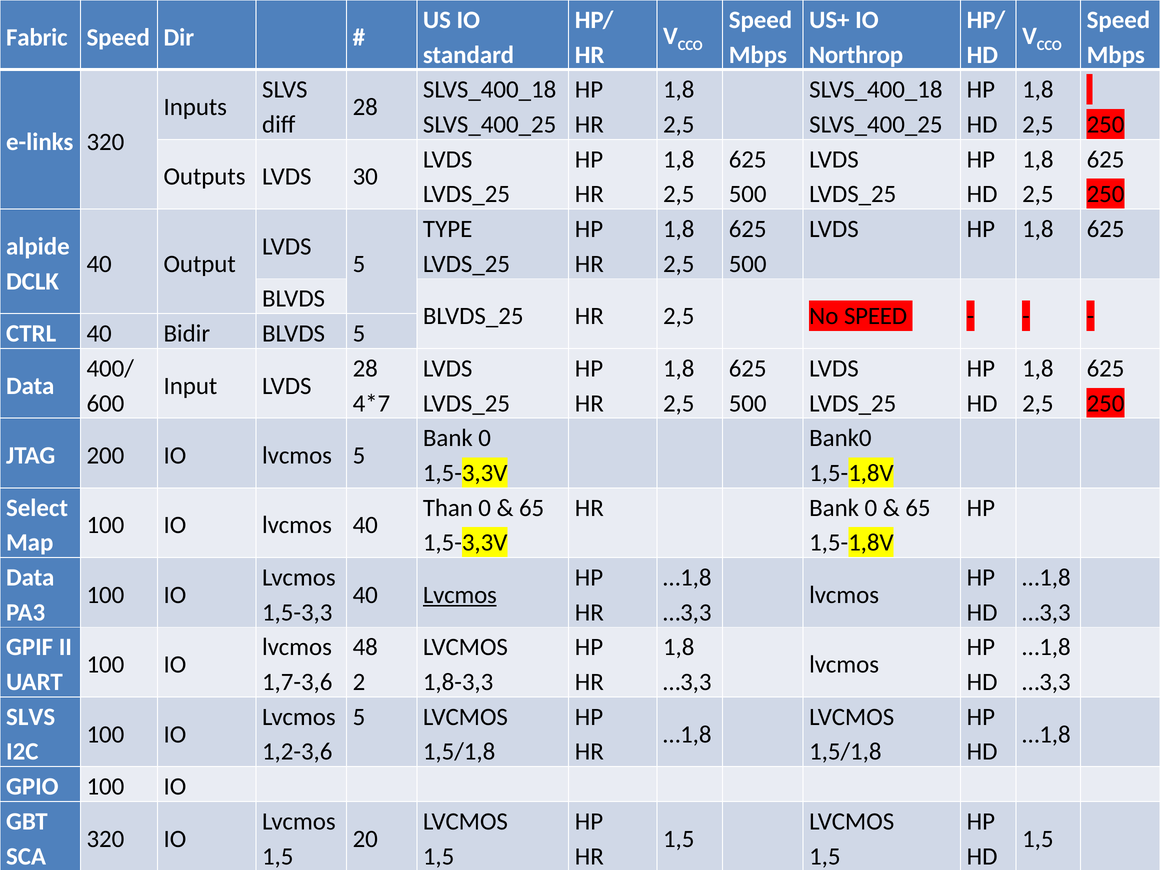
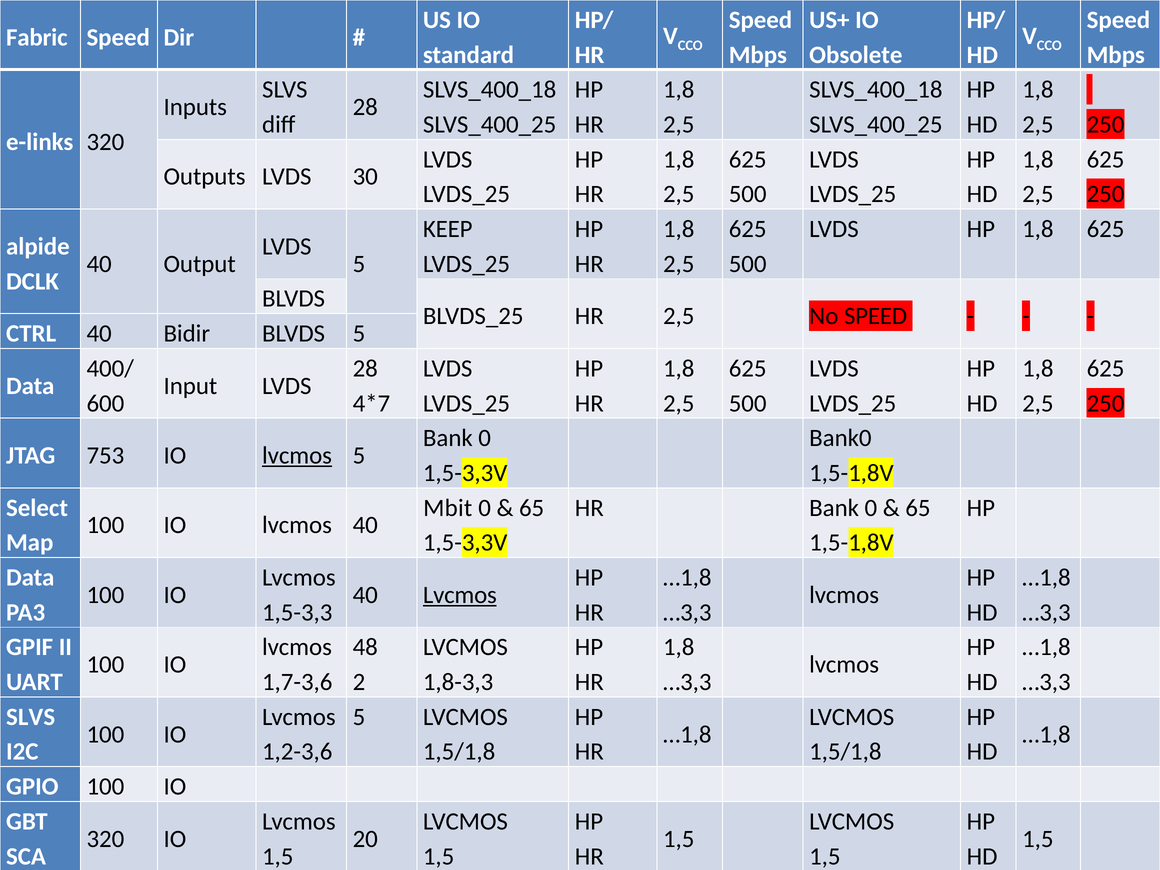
Northrop: Northrop -> Obsolete
TYPE: TYPE -> KEEP
200: 200 -> 753
lvcmos at (297, 456) underline: none -> present
Than: Than -> Mbit
